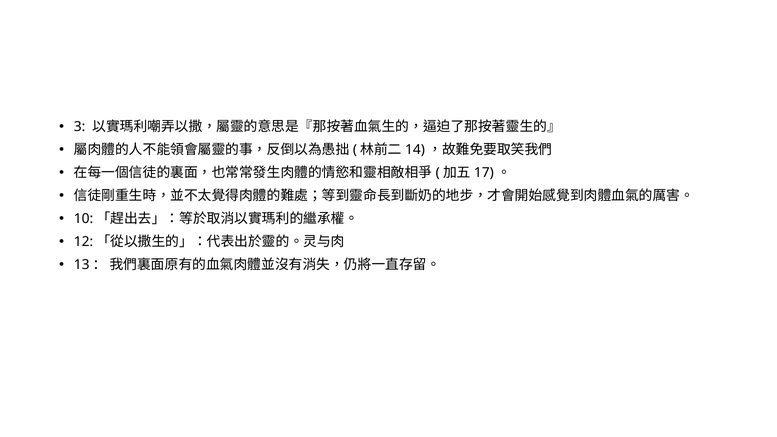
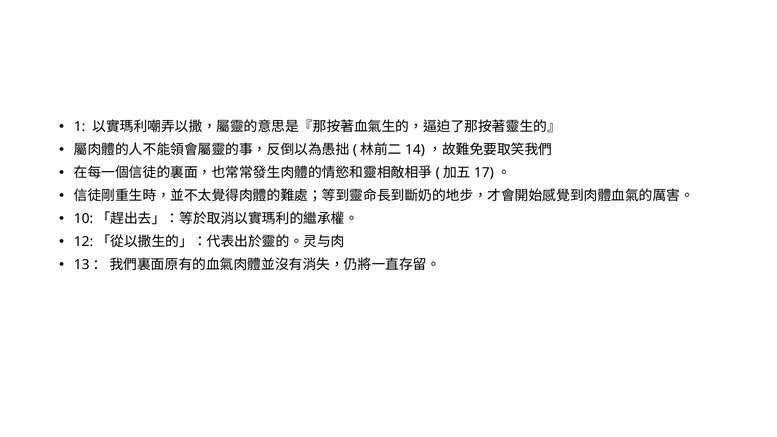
3: 3 -> 1
